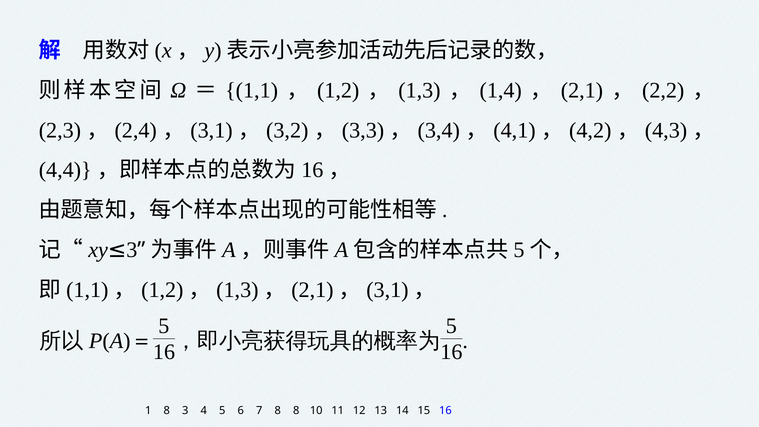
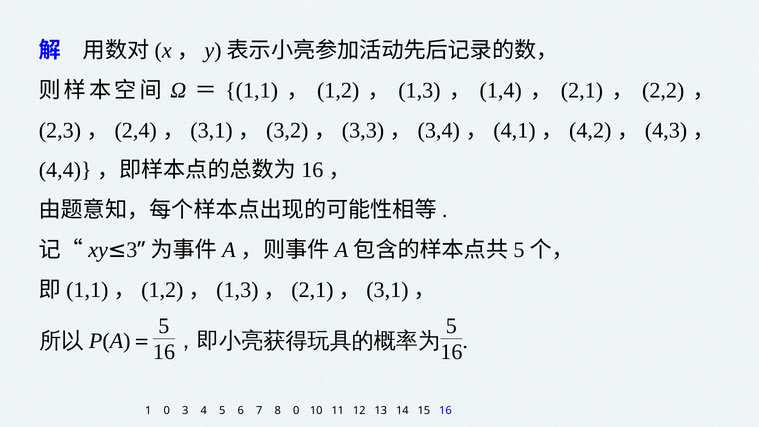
1 8: 8 -> 0
8 8: 8 -> 0
